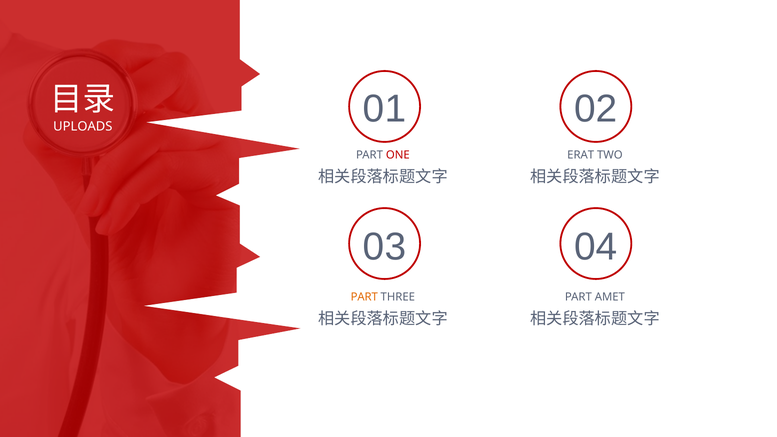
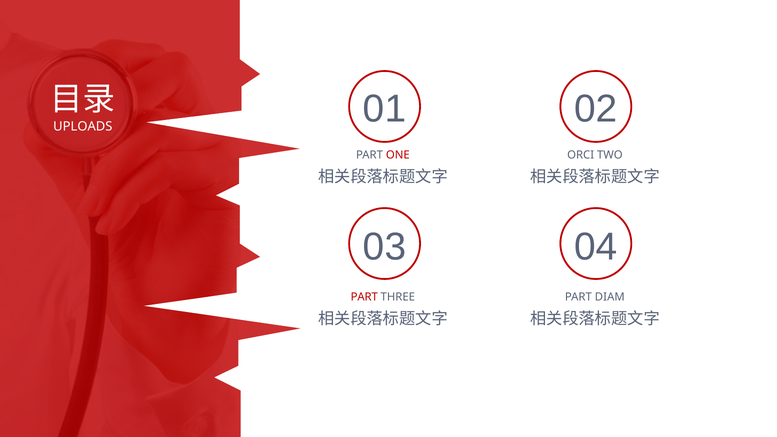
ERAT: ERAT -> ORCI
PART at (364, 297) colour: orange -> red
AMET: AMET -> DIAM
